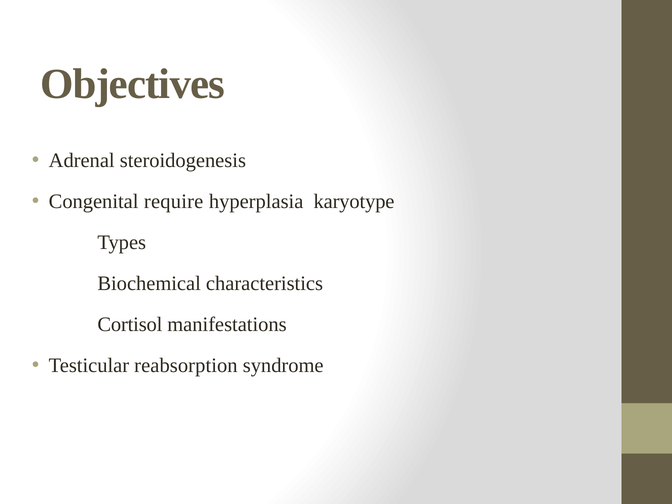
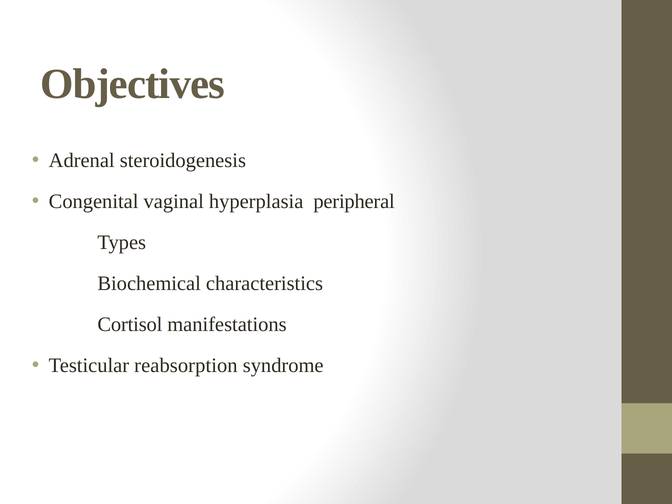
require: require -> vaginal
karyotype: karyotype -> peripheral
